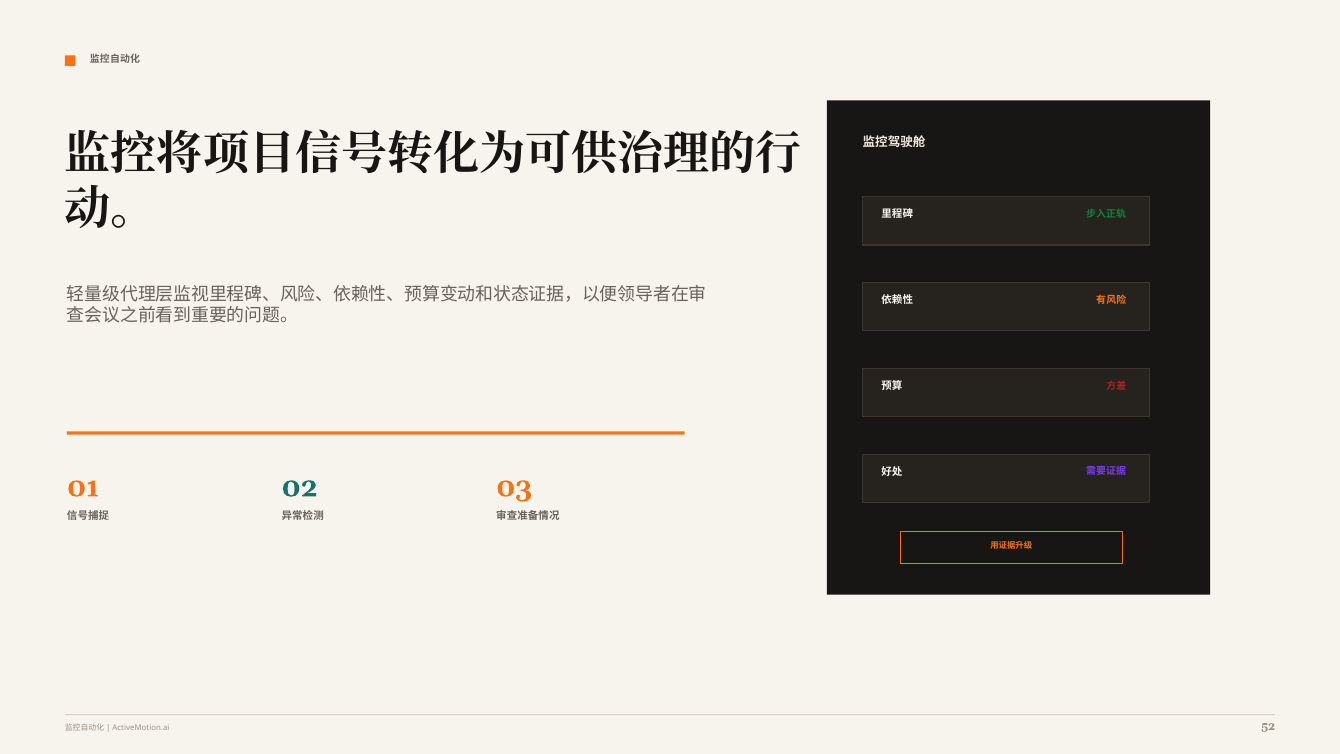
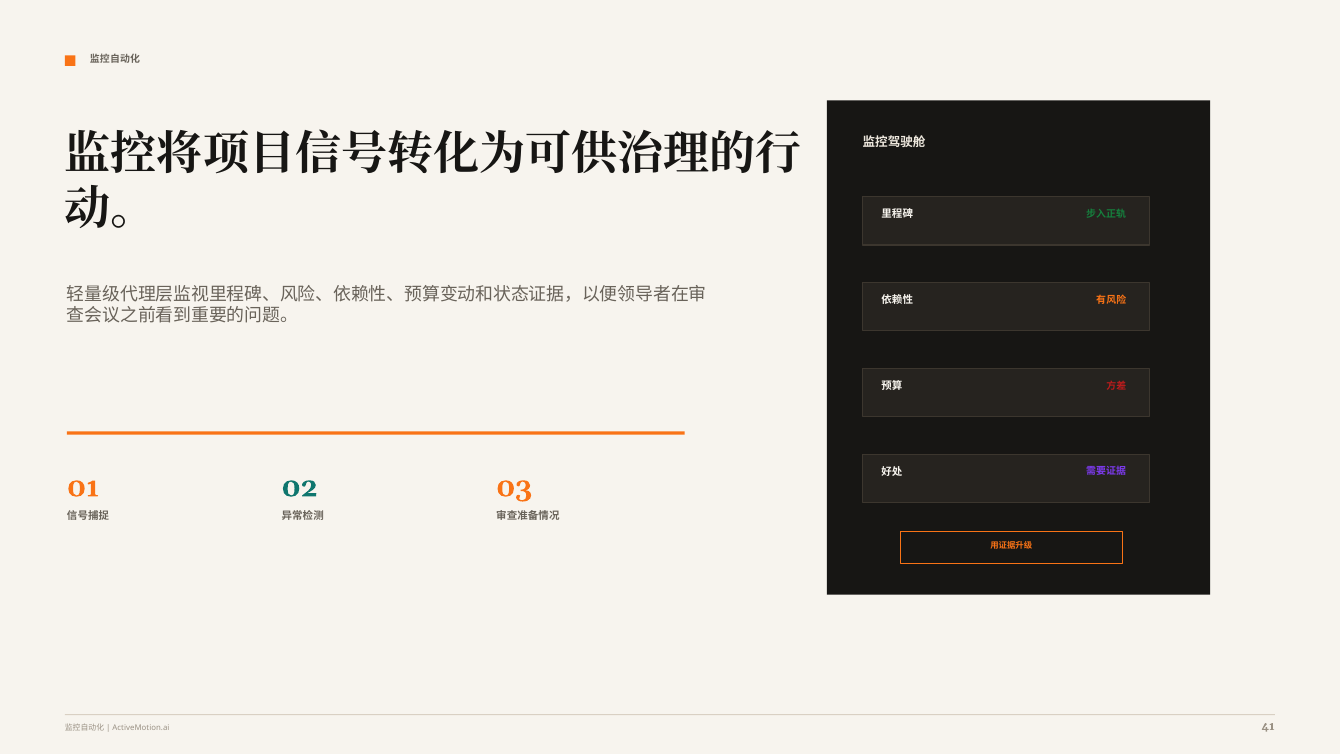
52: 52 -> 41
